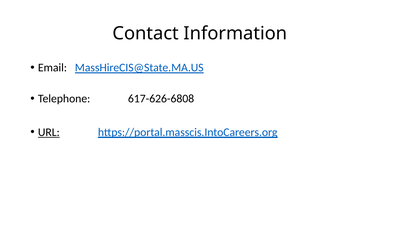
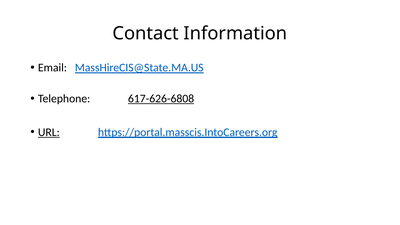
617-626-6808 underline: none -> present
